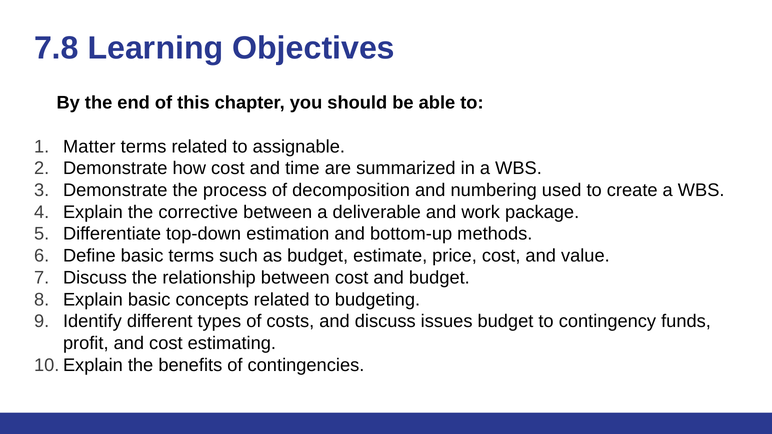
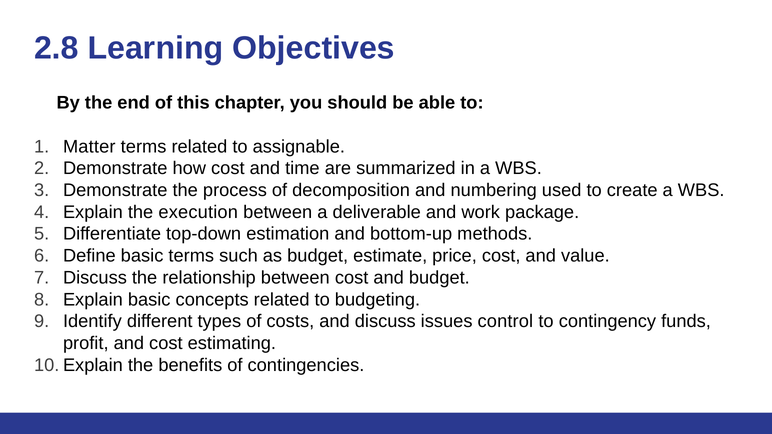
7.8: 7.8 -> 2.8
corrective: corrective -> execution
issues budget: budget -> control
